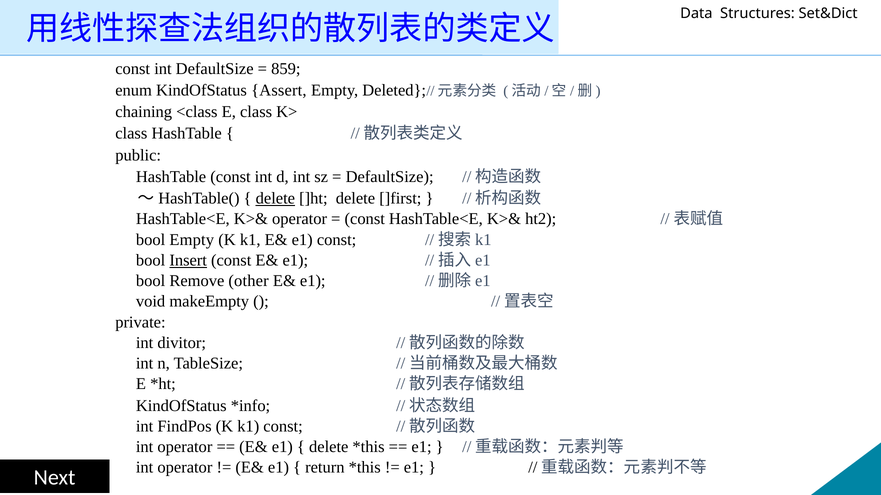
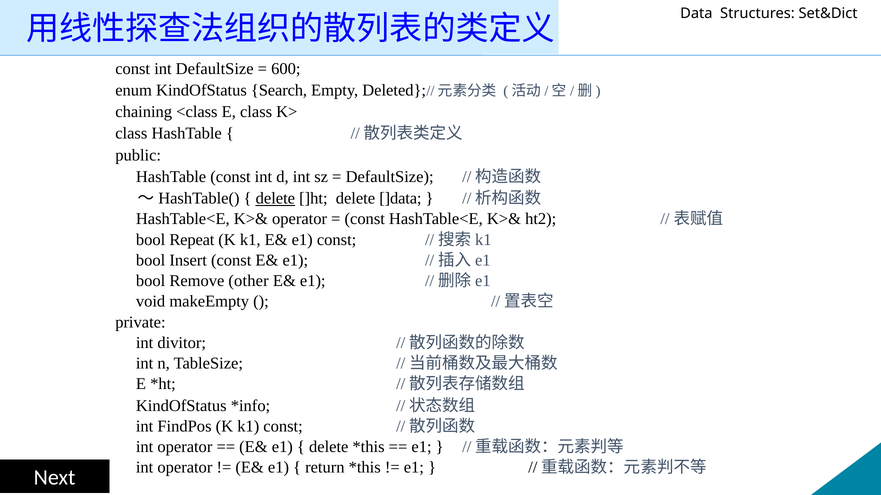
859: 859 -> 600
Assert: Assert -> Search
]first: ]first -> ]data
bool Empty: Empty -> Repeat
Insert underline: present -> none
